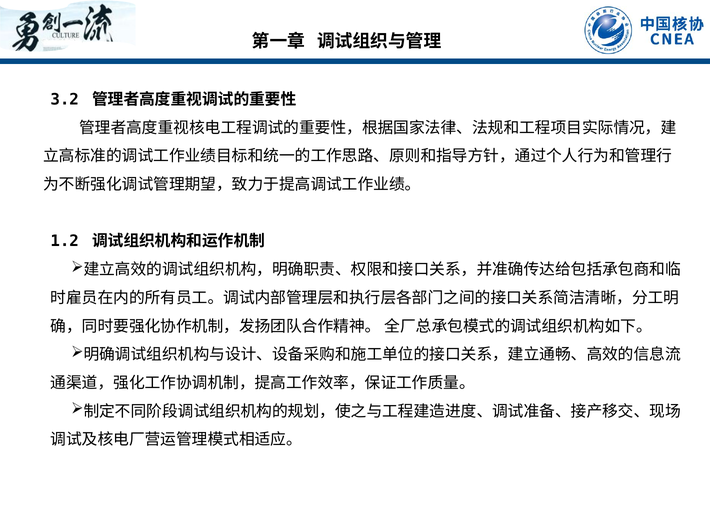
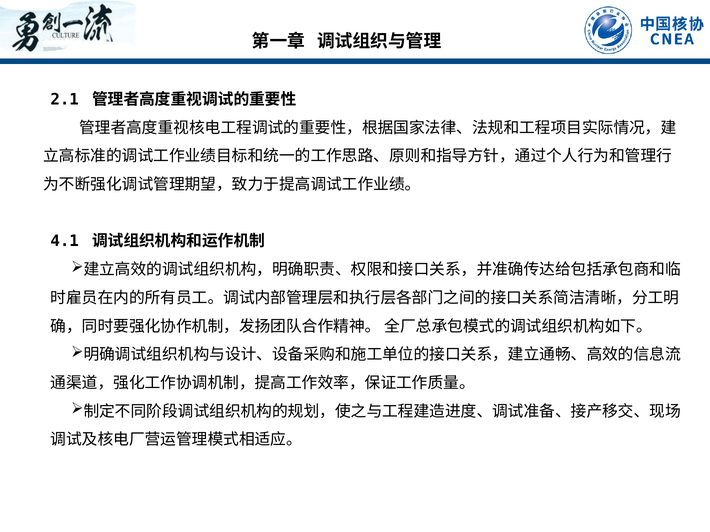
3.2: 3.2 -> 2.1
1.2: 1.2 -> 4.1
